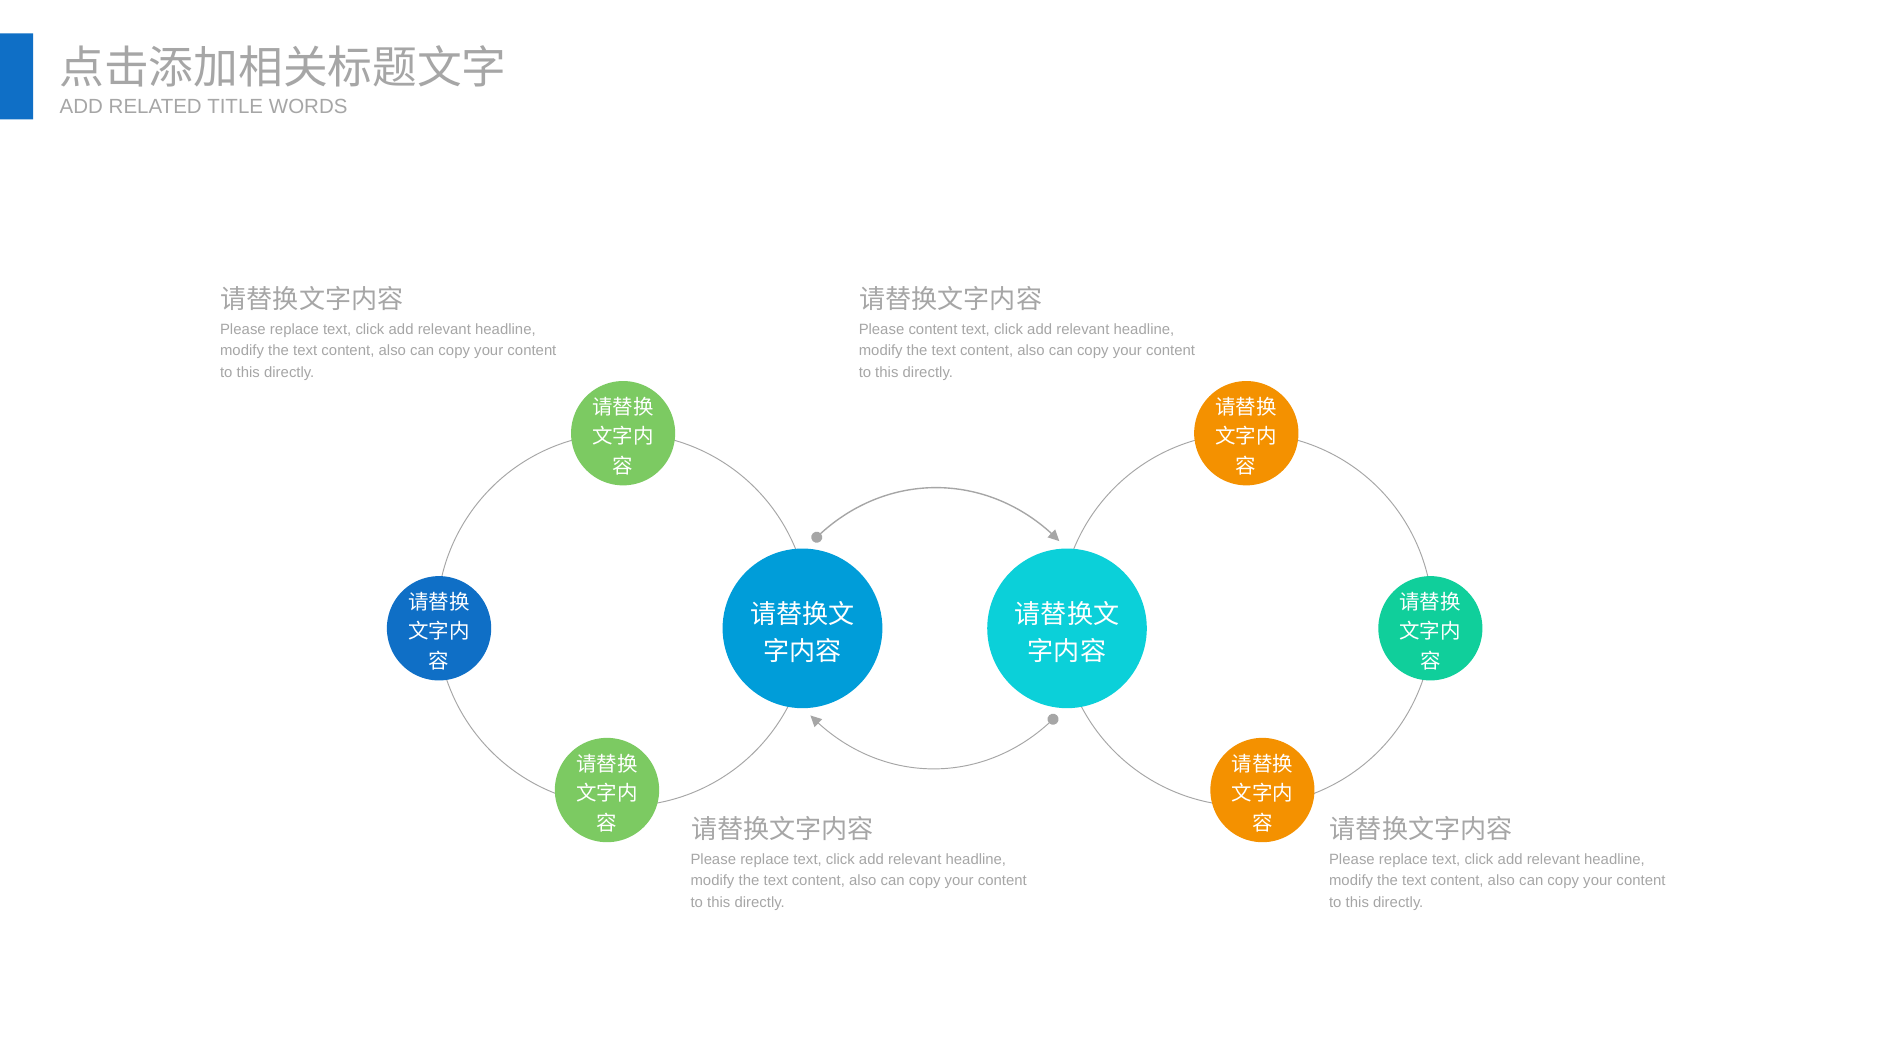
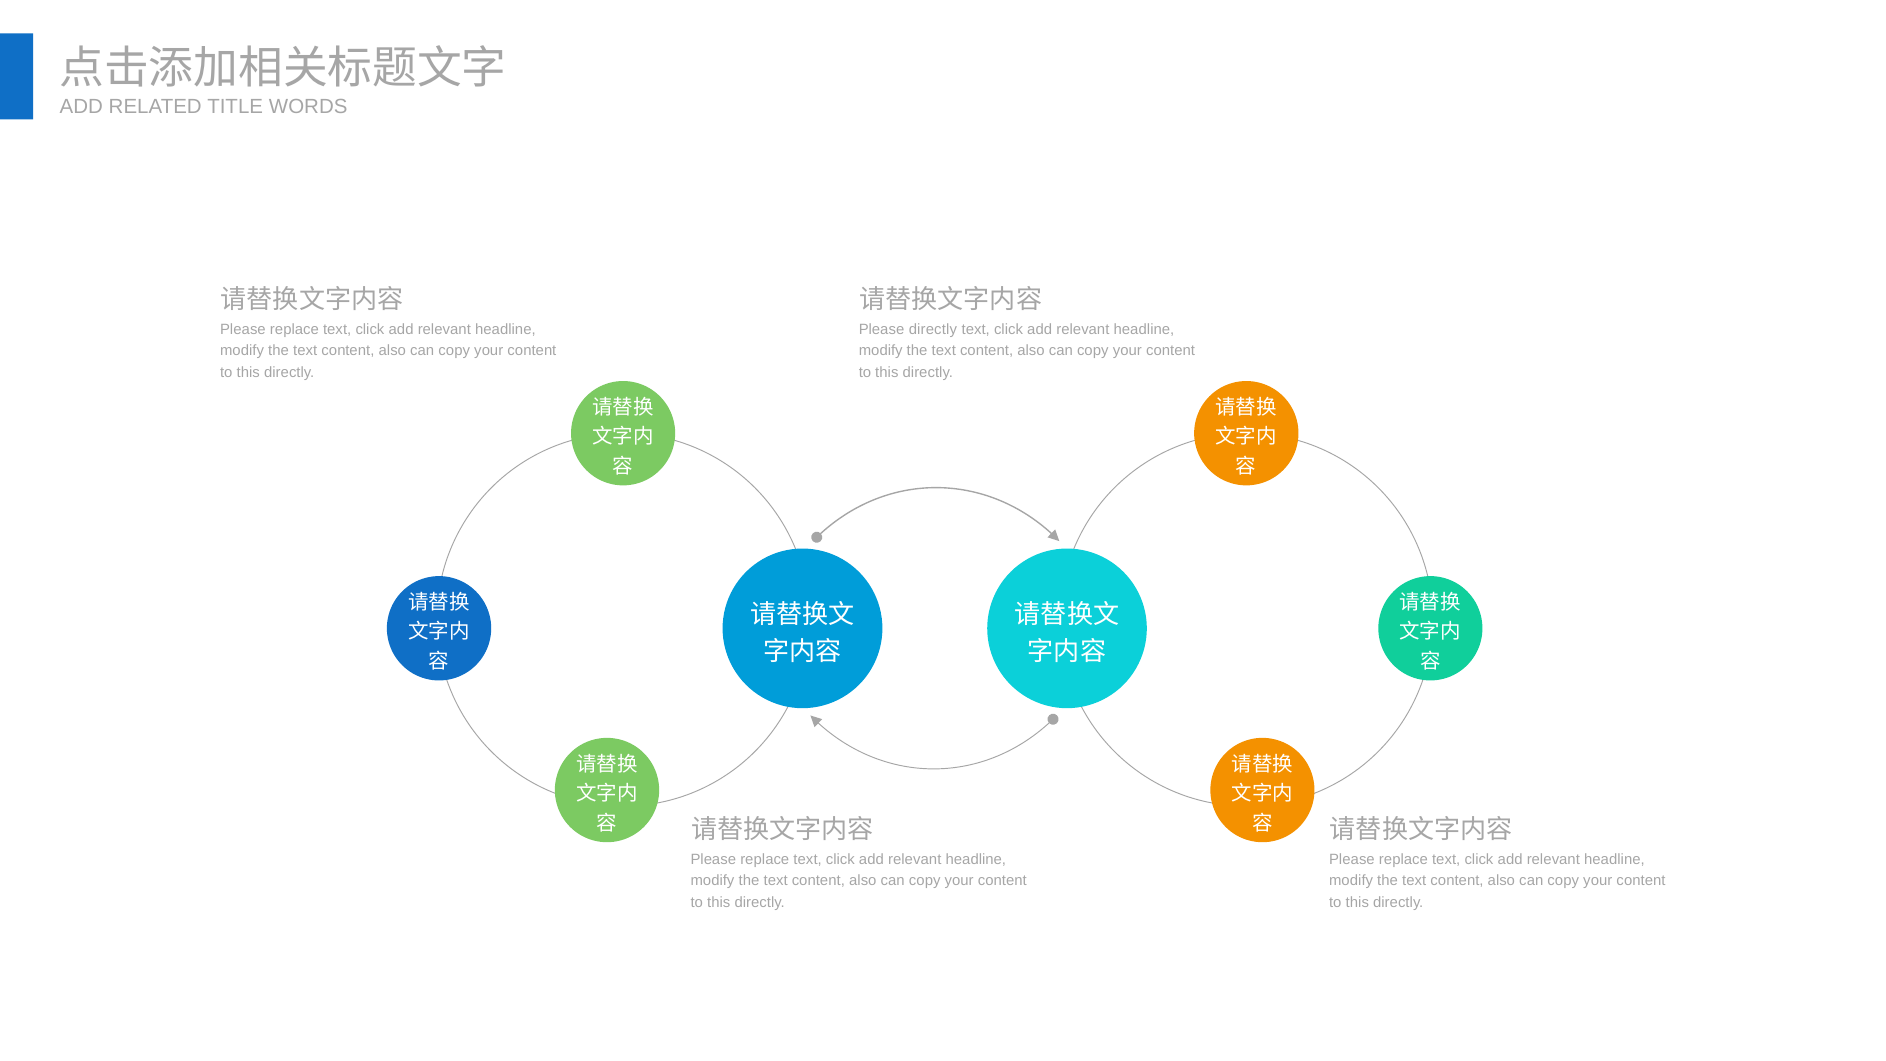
Please content: content -> directly
